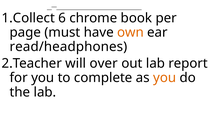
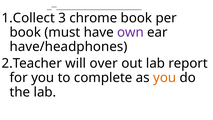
6: 6 -> 3
page at (25, 32): page -> book
own colour: orange -> purple
read/headphones: read/headphones -> have/headphones
